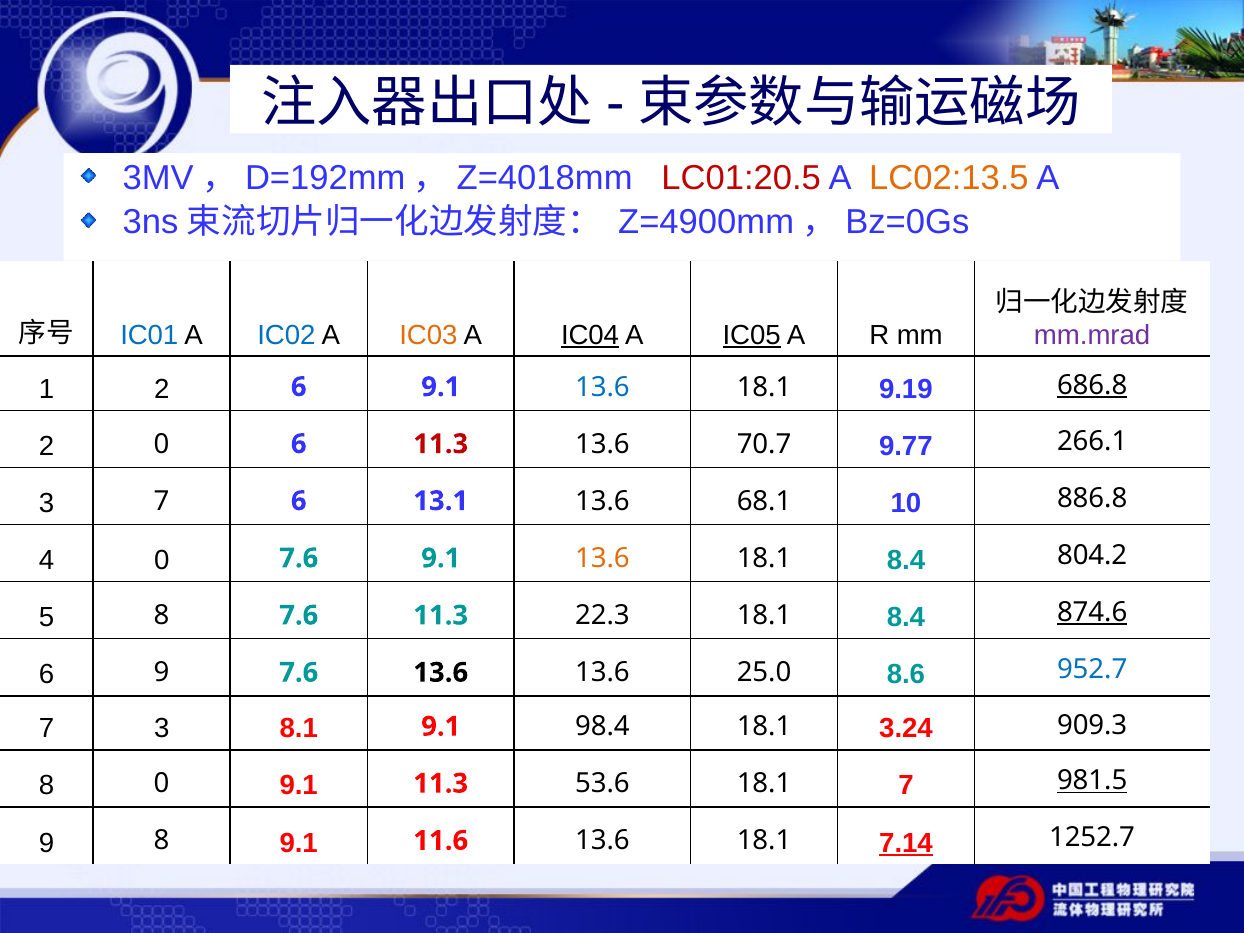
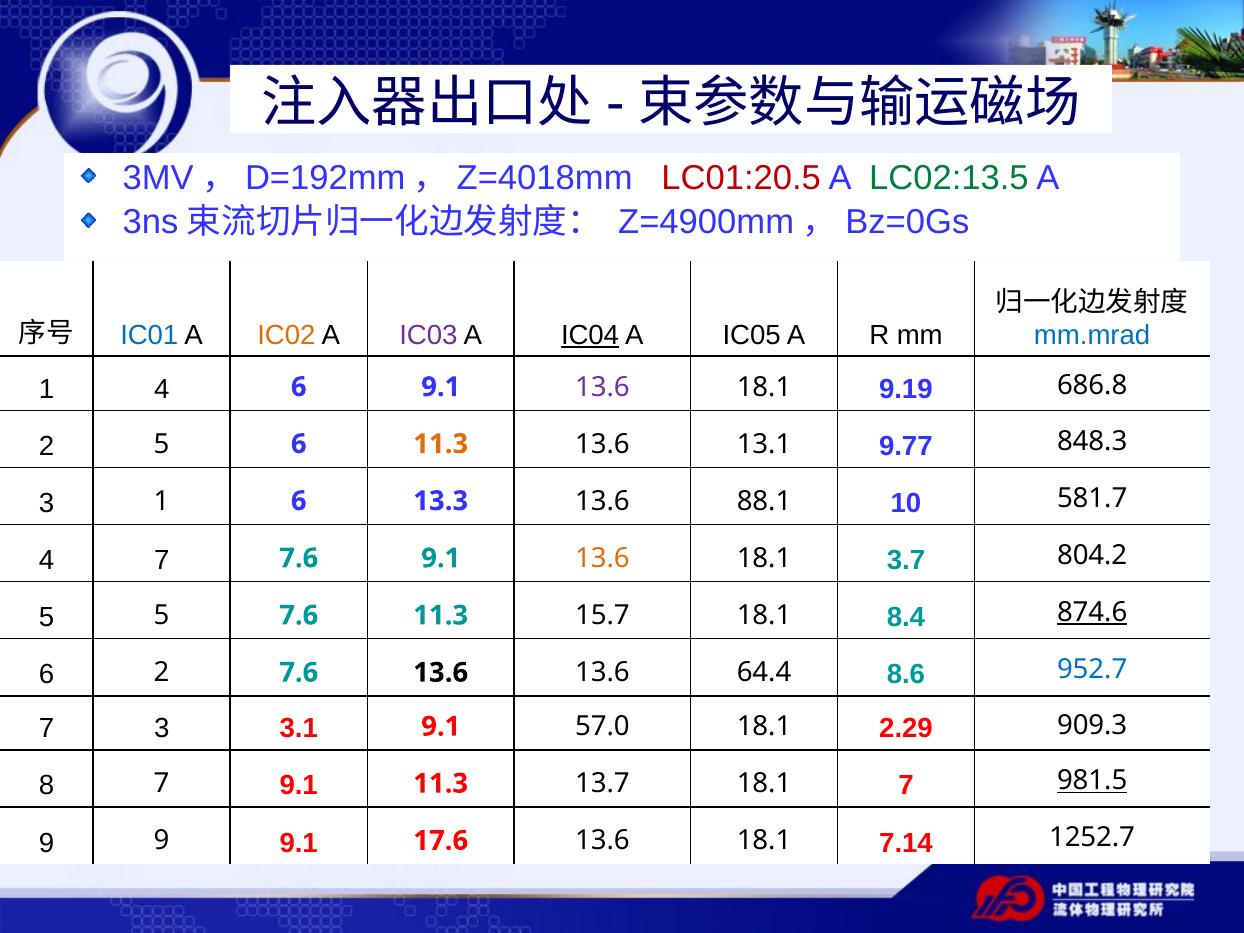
LC02:13.5 colour: orange -> green
IC02 colour: blue -> orange
IC03 colour: orange -> purple
IC05 underline: present -> none
mm.mrad colour: purple -> blue
1 2: 2 -> 4
13.6 at (602, 387) colour: blue -> purple
686.8 underline: present -> none
2 0: 0 -> 5
11.3 at (441, 444) colour: red -> orange
70.7: 70.7 -> 13.1
266.1: 266.1 -> 848.3
3 7: 7 -> 1
13.1: 13.1 -> 13.3
68.1: 68.1 -> 88.1
886.8: 886.8 -> 581.7
4 0: 0 -> 7
8.4 at (906, 560): 8.4 -> 3.7
5 8: 8 -> 5
22.3: 22.3 -> 15.7
6 9: 9 -> 2
25.0: 25.0 -> 64.4
8.1: 8.1 -> 3.1
98.4: 98.4 -> 57.0
3.24: 3.24 -> 2.29
8 0: 0 -> 7
53.6: 53.6 -> 13.7
9 8: 8 -> 9
11.6: 11.6 -> 17.6
7.14 underline: present -> none
